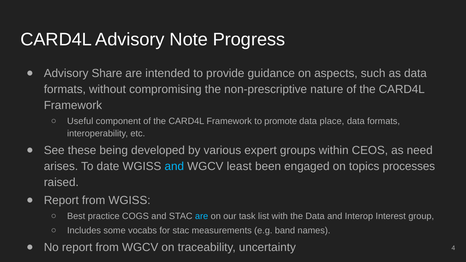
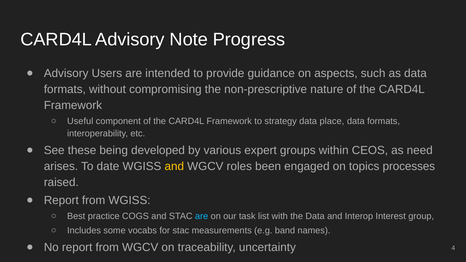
Share: Share -> Users
promote: promote -> strategy
and at (174, 166) colour: light blue -> yellow
least: least -> roles
